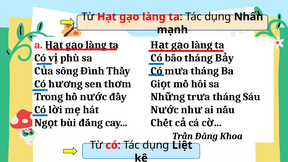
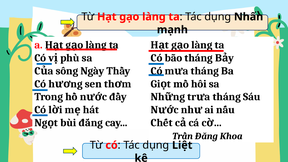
Đình: Đình -> Ngày
